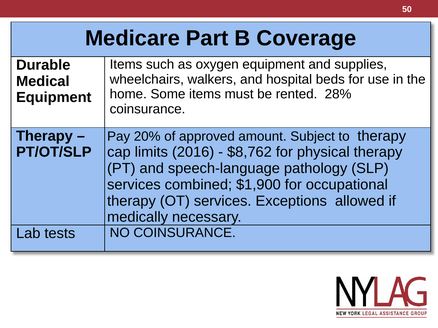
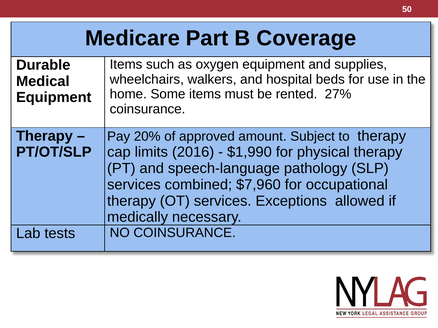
28%: 28% -> 27%
$8,762: $8,762 -> $1,990
$1,900: $1,900 -> $7,960
